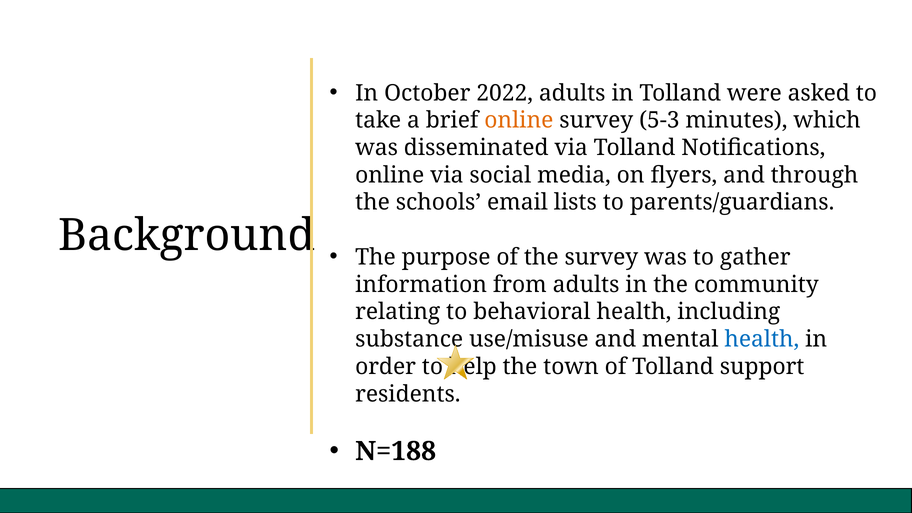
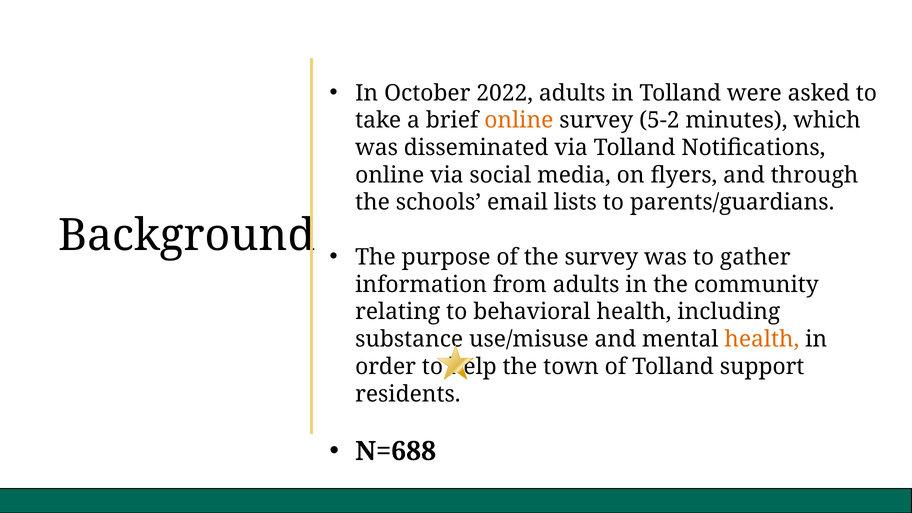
5-3: 5-3 -> 5-2
health at (762, 339) colour: blue -> orange
N=188: N=188 -> N=688
